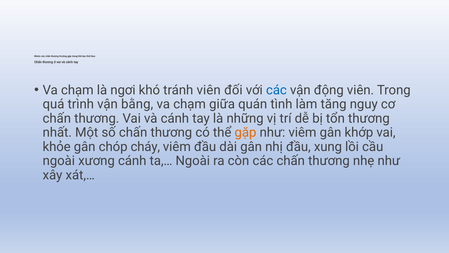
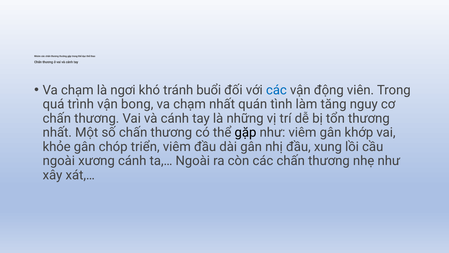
tránh viên: viên -> buổi
bằng: bằng -> bong
chạm giữa: giữa -> nhất
gặp at (245, 132) colour: orange -> black
cháy: cháy -> triển
